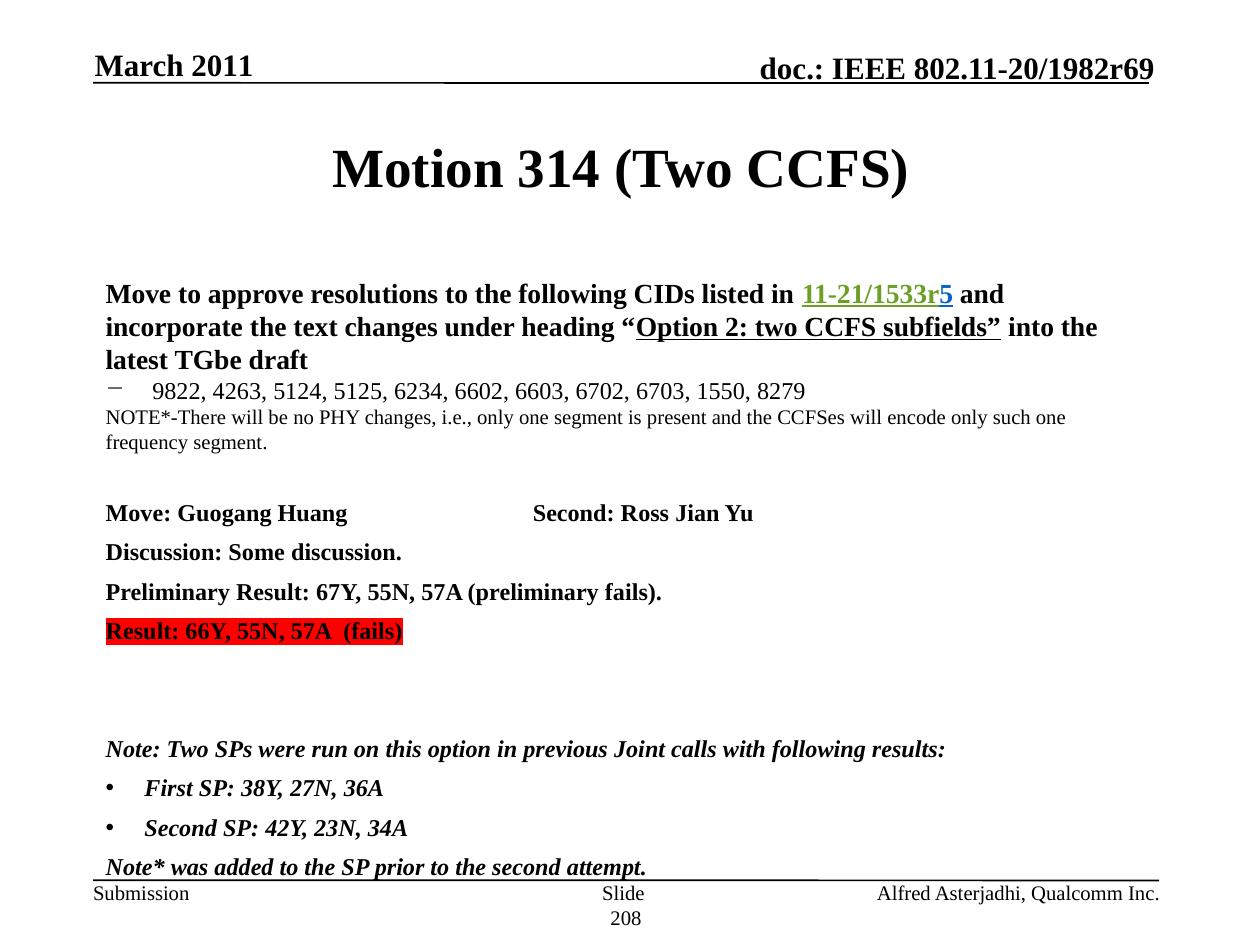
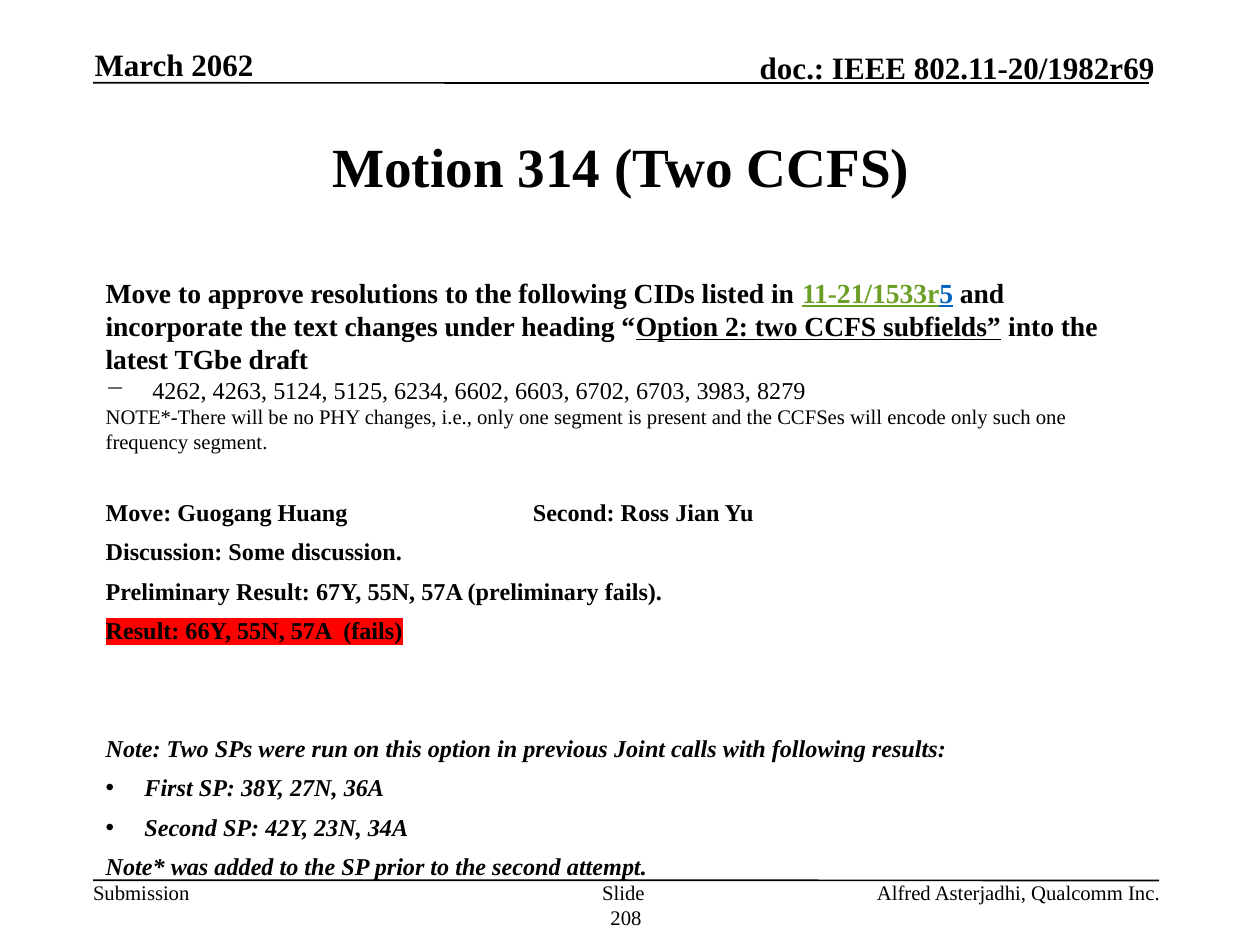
2011: 2011 -> 2062
9822: 9822 -> 4262
1550: 1550 -> 3983
